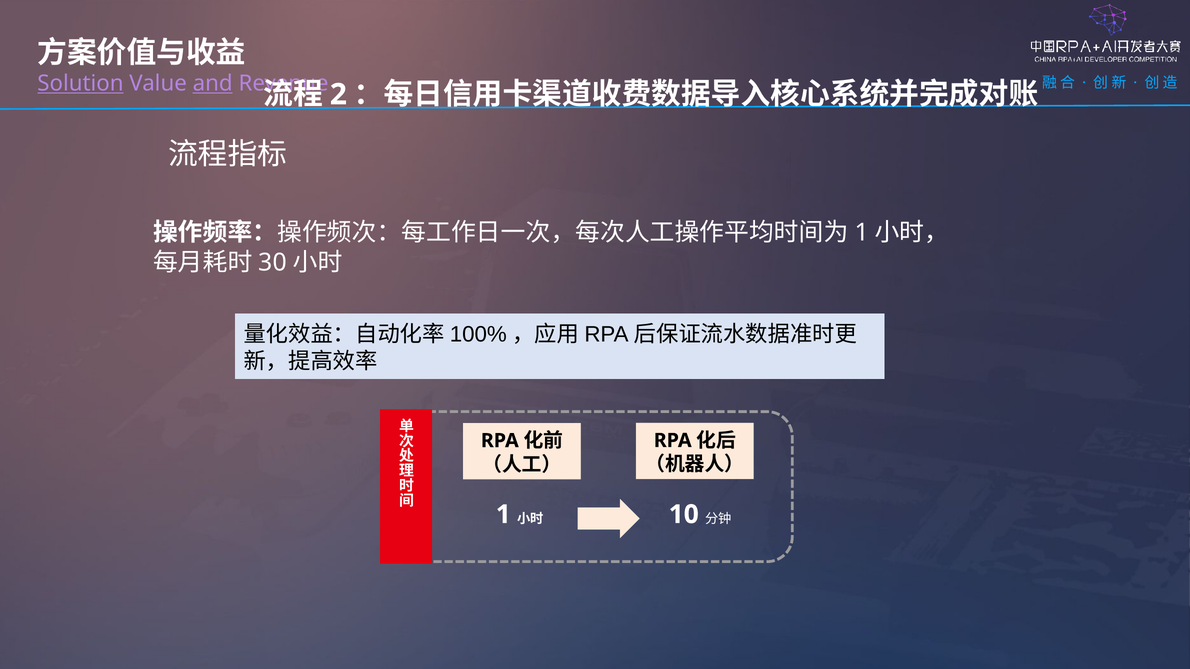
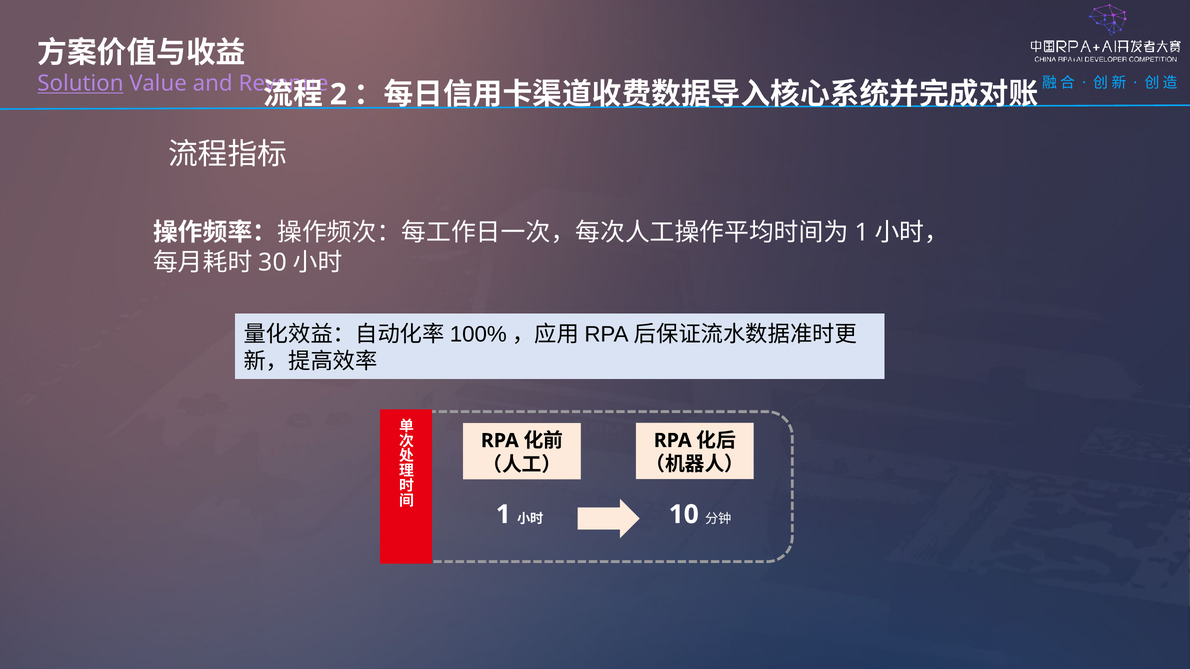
and underline: present -> none
